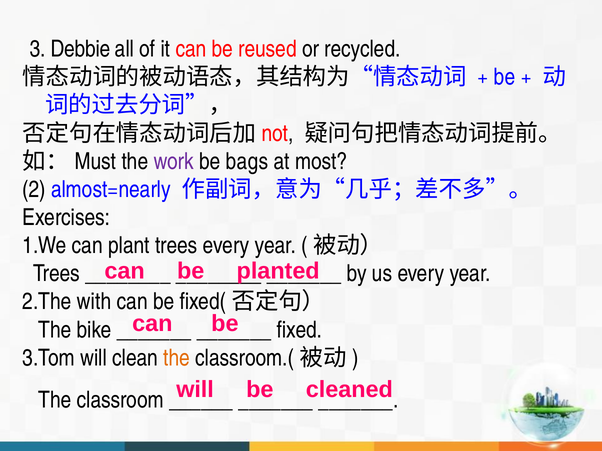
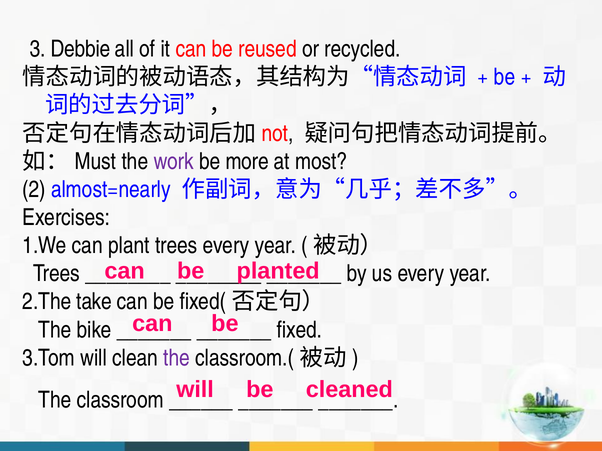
bags: bags -> more
with: with -> take
the at (177, 358) colour: orange -> purple
